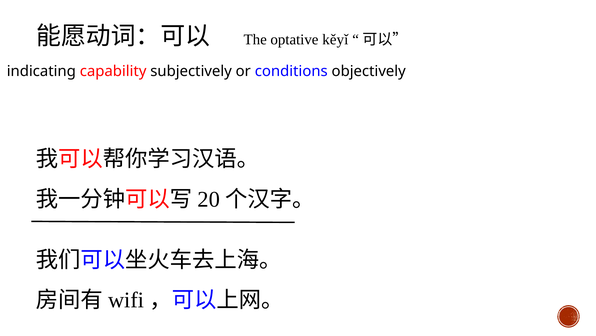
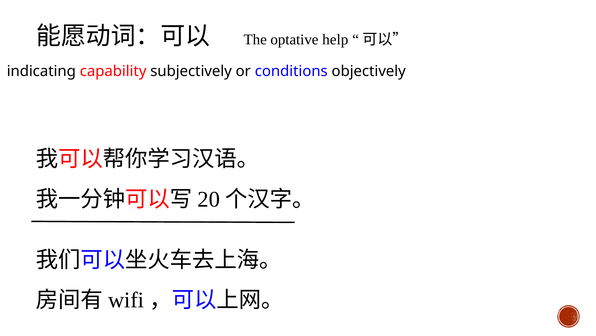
kěyǐ: kěyǐ -> help
